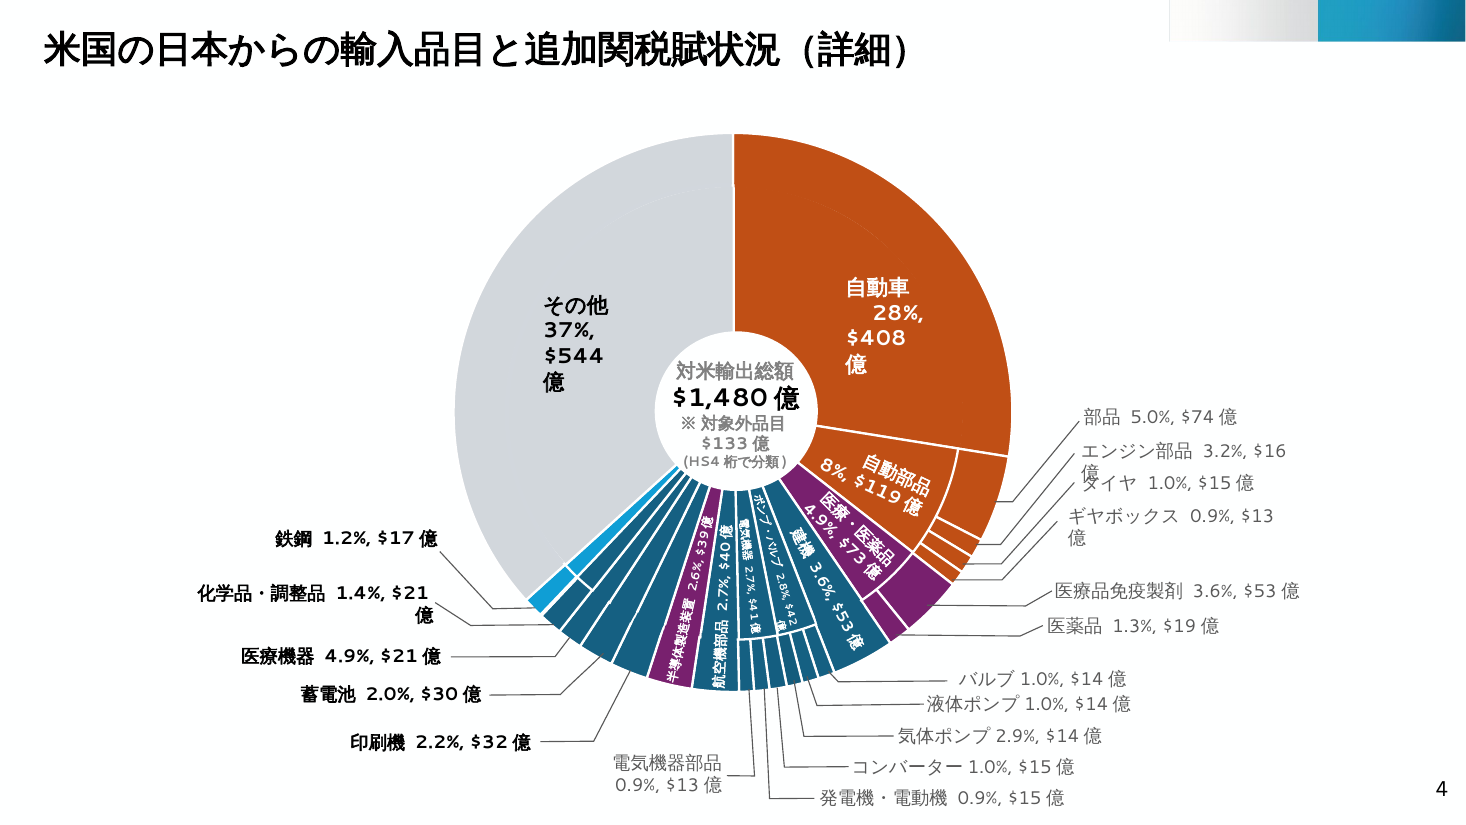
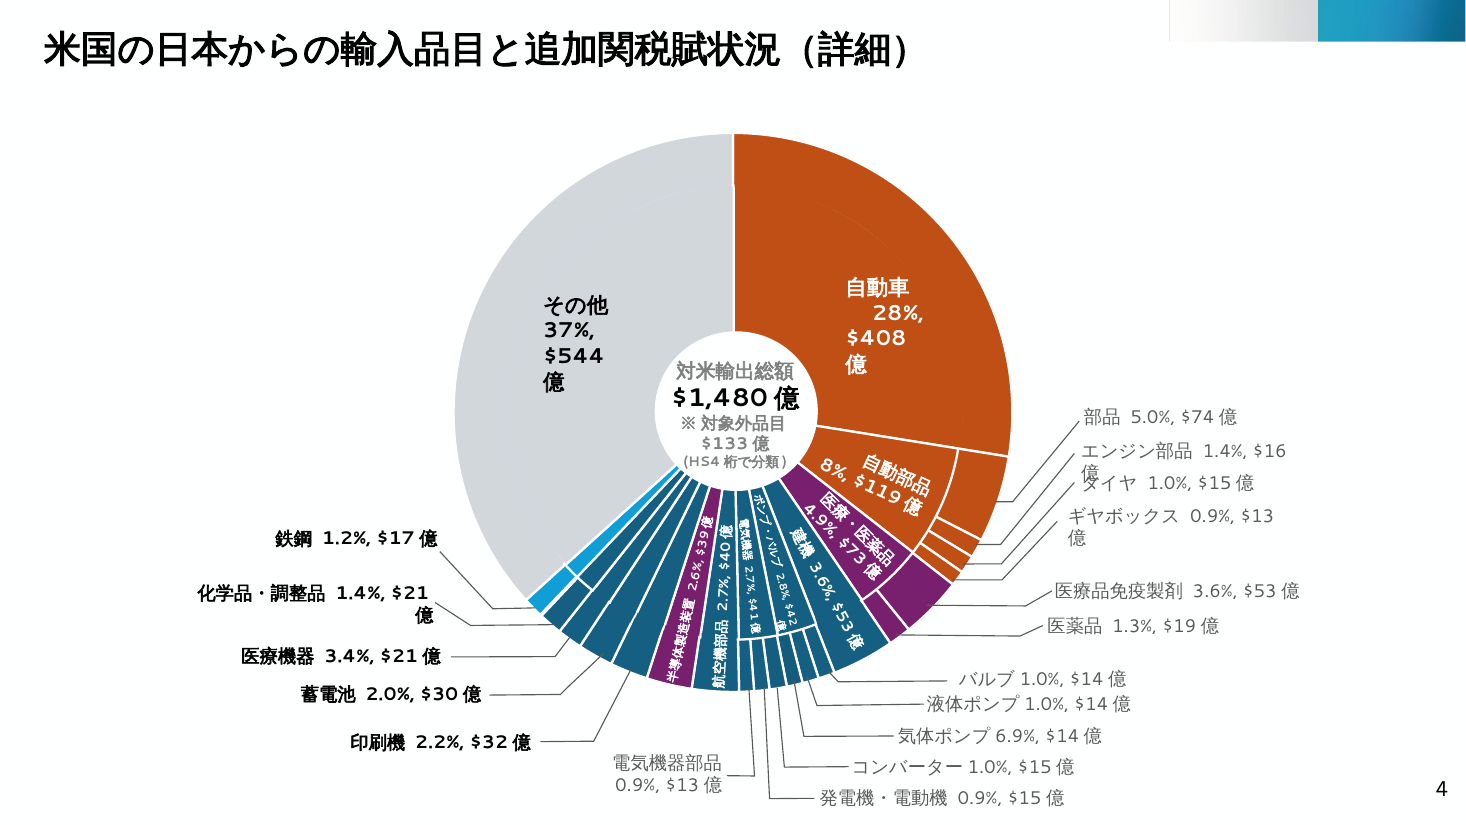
3.2% at (1225, 451): 3.2% -> 1.4%
4.9%: 4.9% -> 3.4%
2.9%: 2.9% -> 6.9%
